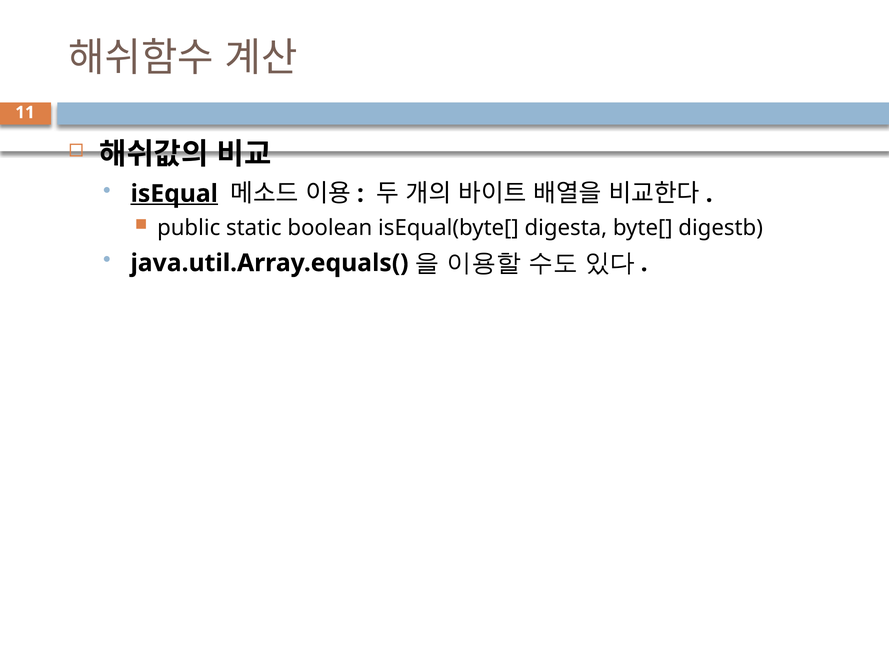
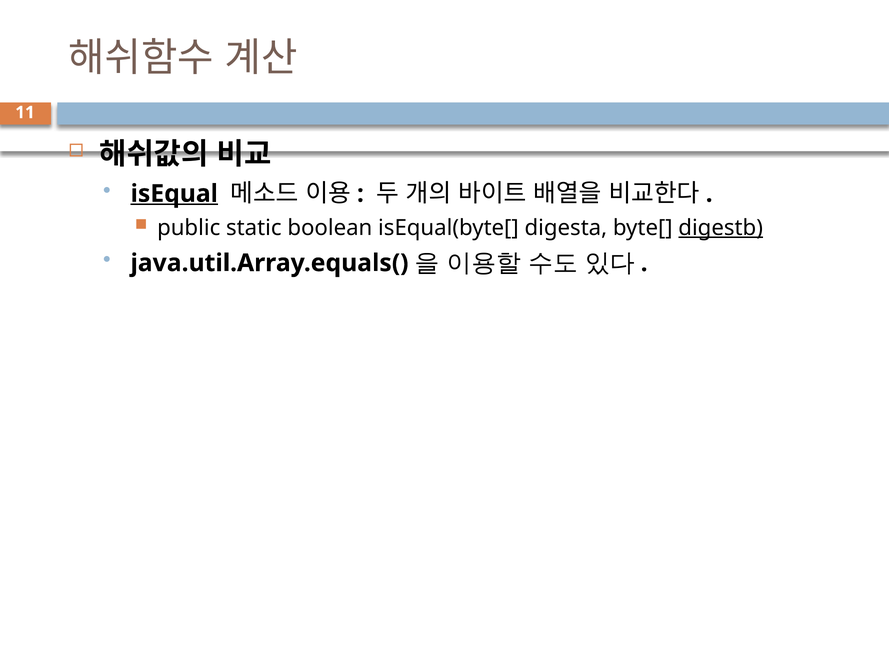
digestb underline: none -> present
